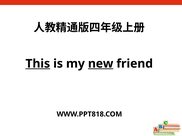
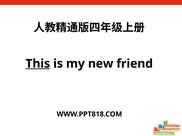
new underline: present -> none
